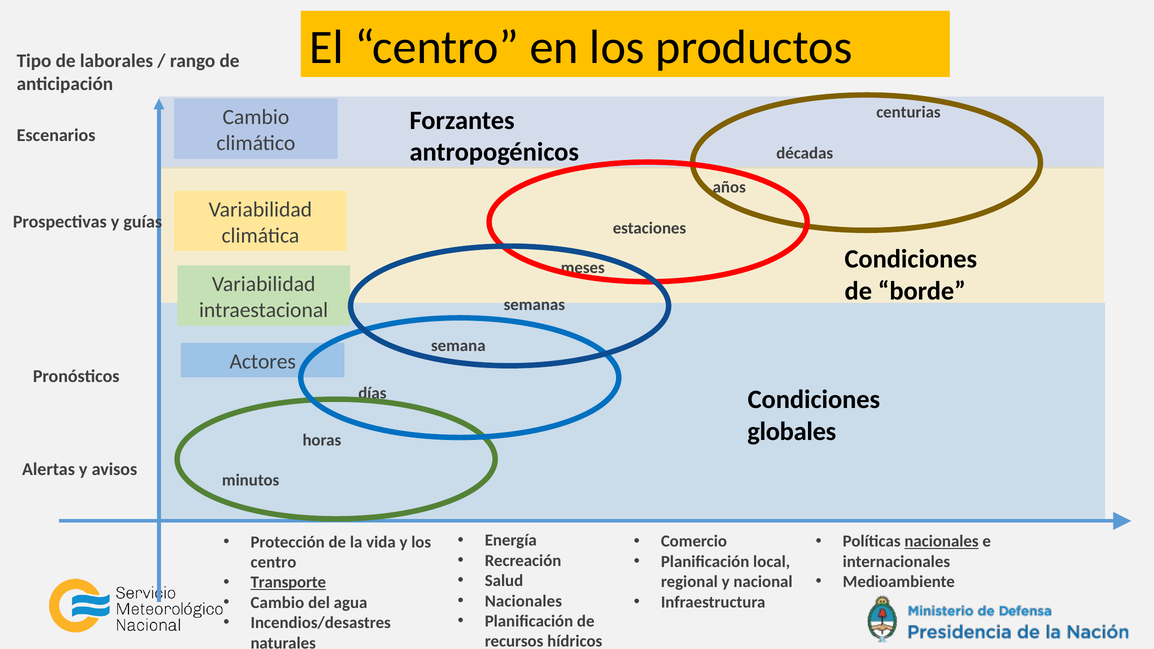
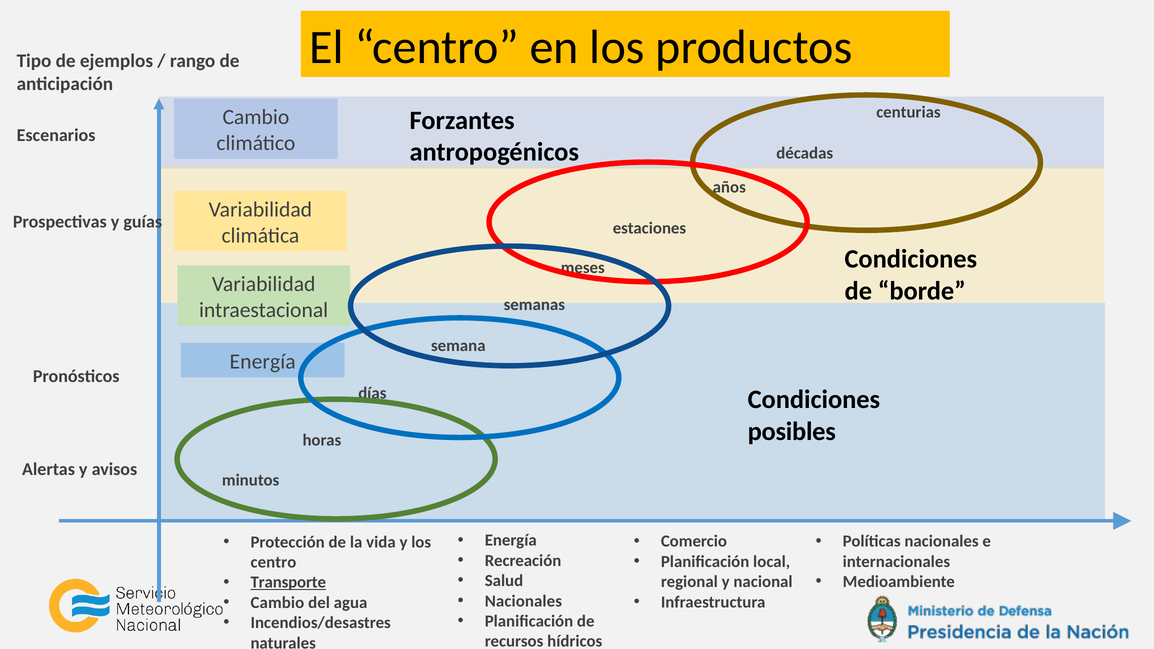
laborales: laborales -> ejemplos
Actores at (263, 362): Actores -> Energía
globales: globales -> posibles
nacionales at (942, 541) underline: present -> none
